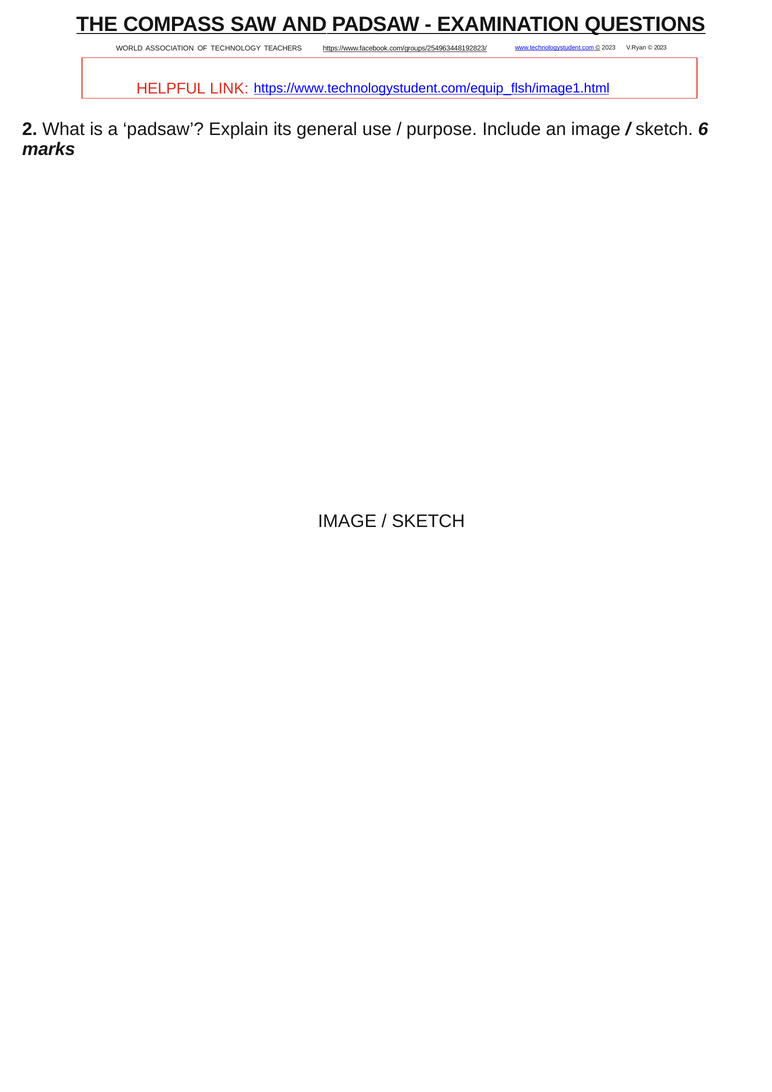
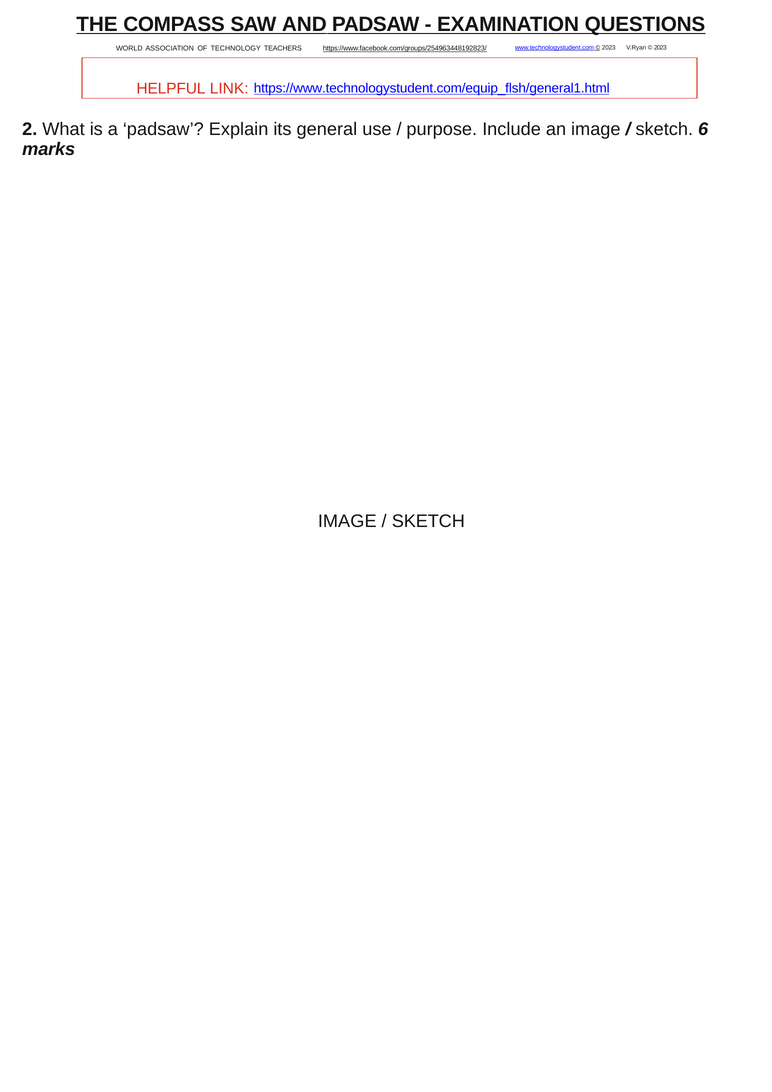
https://www.technologystudent.com/equip_ﬂsh/image1.html: https://www.technologystudent.com/equip_ﬂsh/image1.html -> https://www.technologystudent.com/equip_ﬂsh/general1.html
